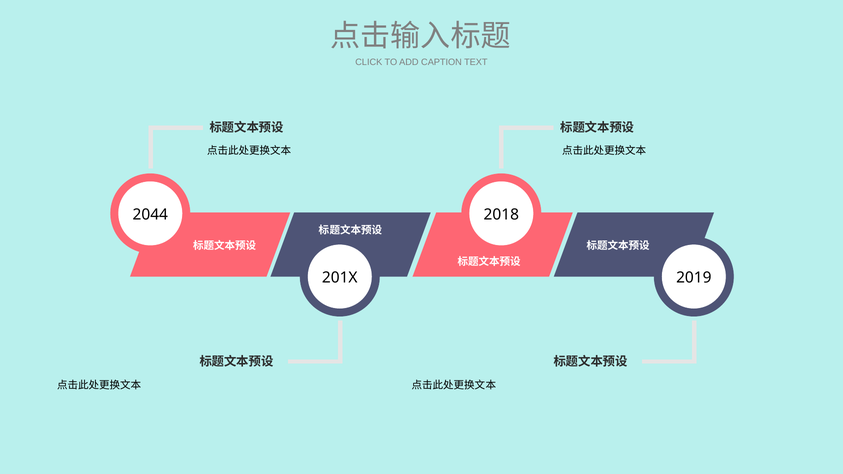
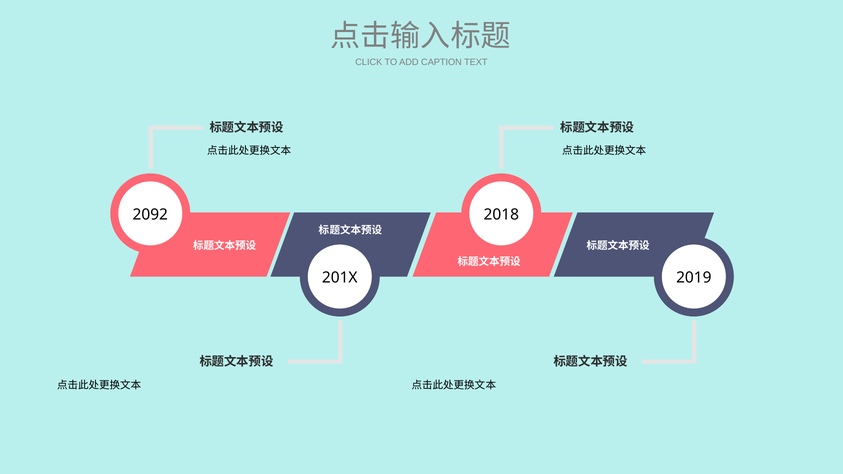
2044: 2044 -> 2092
